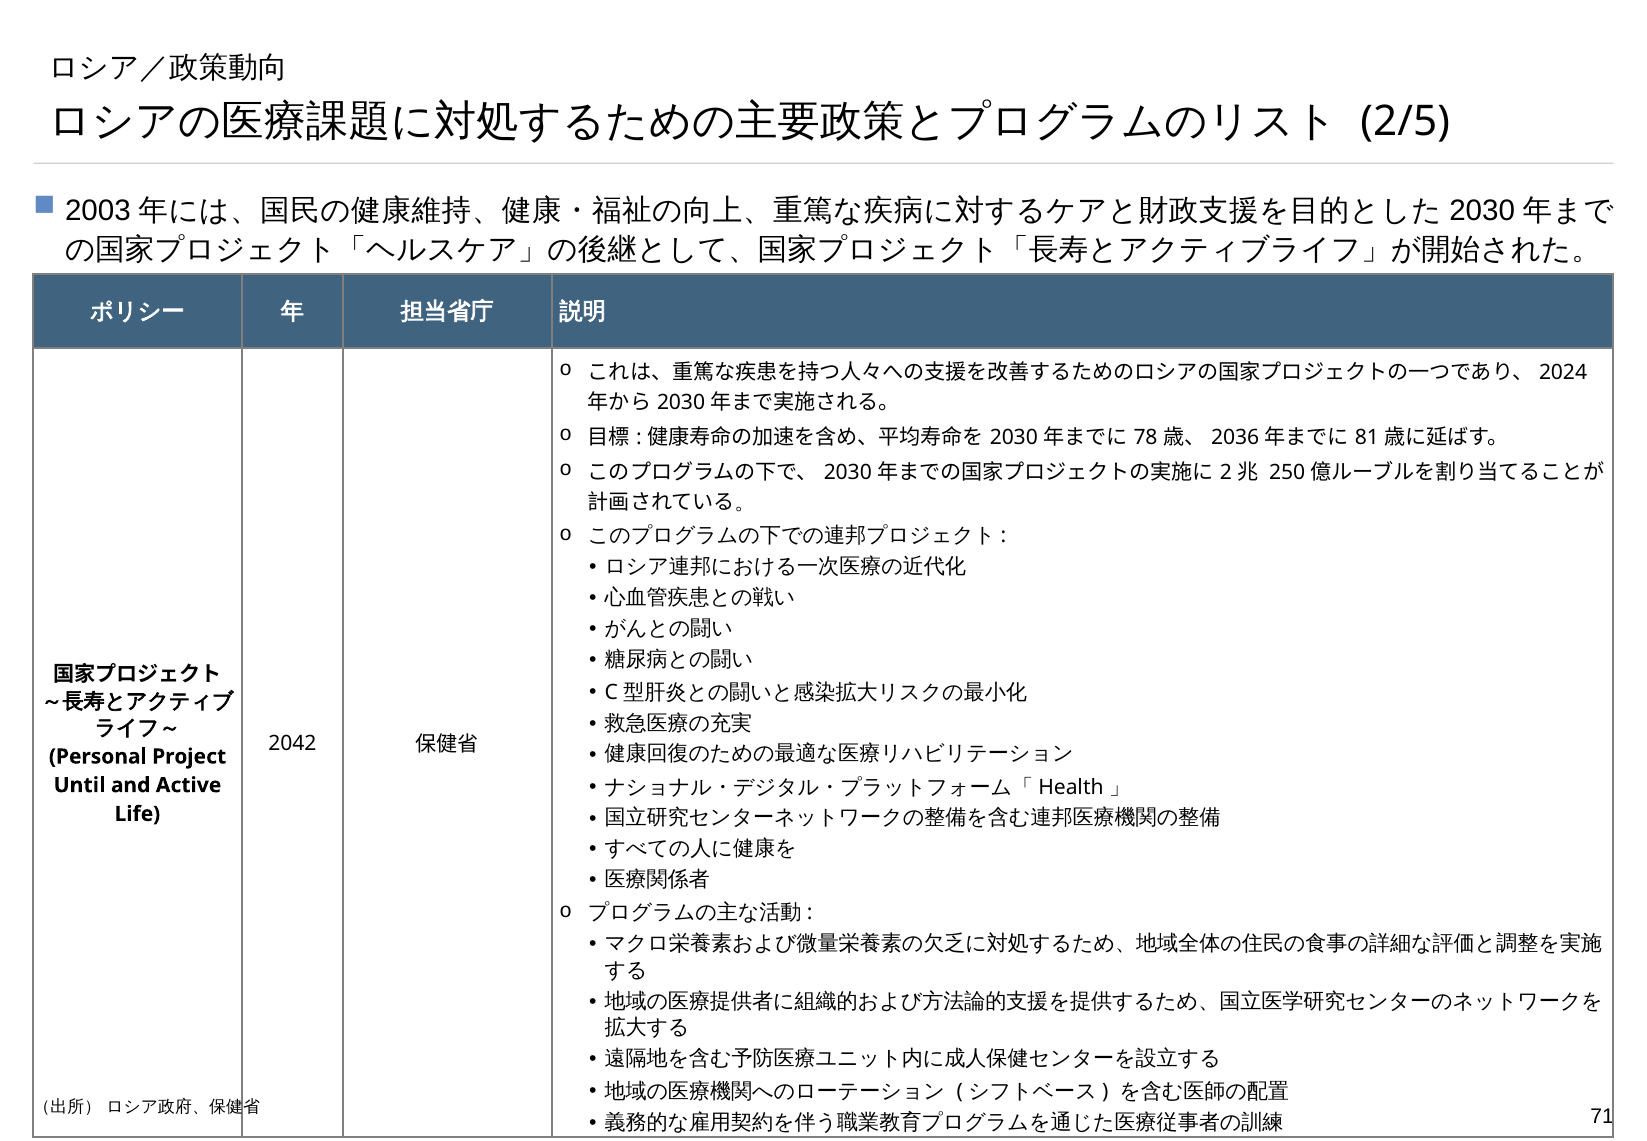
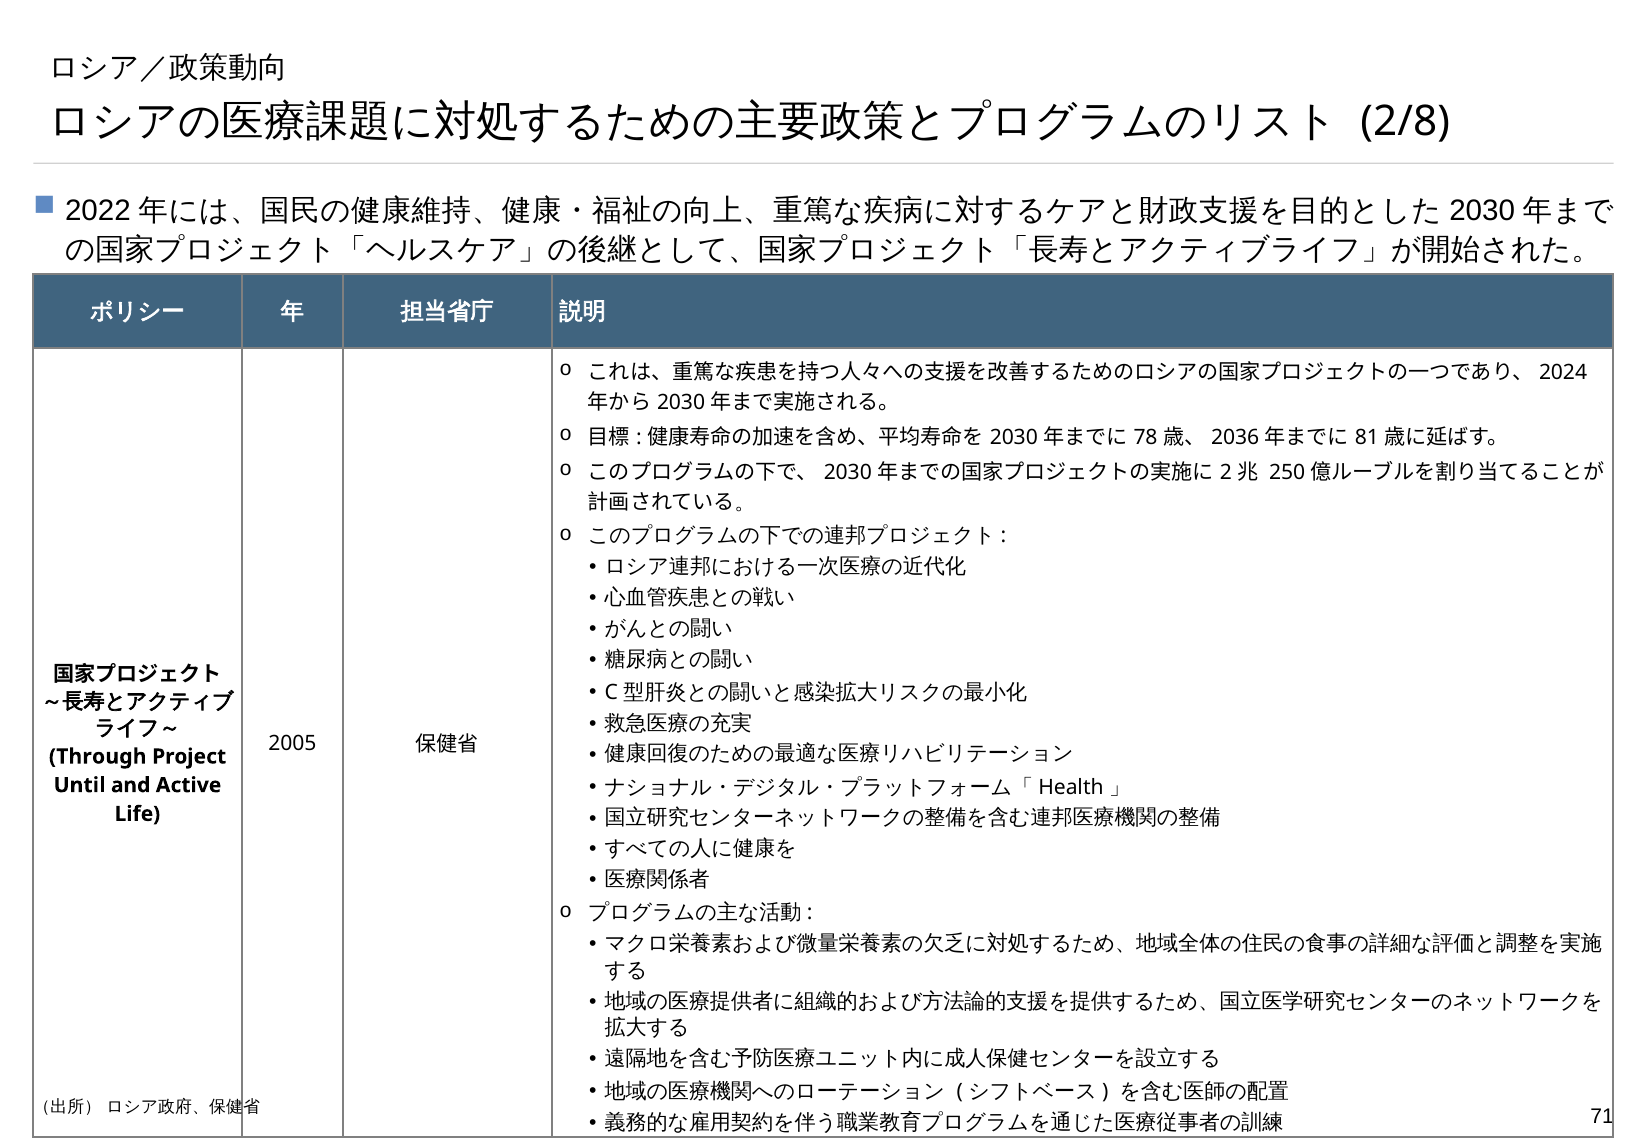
2/5: 2/5 -> 2/8
2003: 2003 -> 2022
2042: 2042 -> 2005
Personal: Personal -> Through
